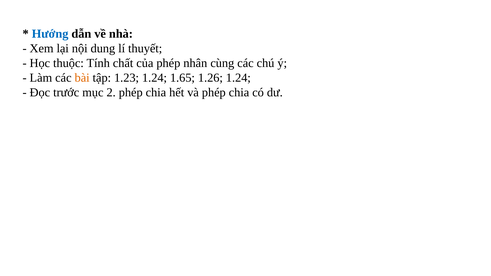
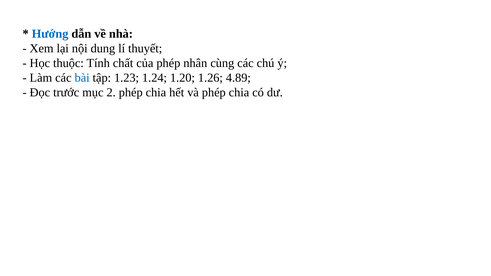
bài colour: orange -> blue
1.65: 1.65 -> 1.20
1.26 1.24: 1.24 -> 4.89
